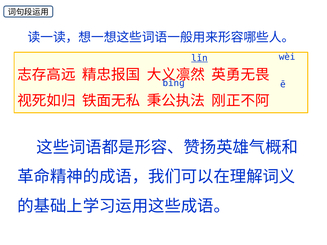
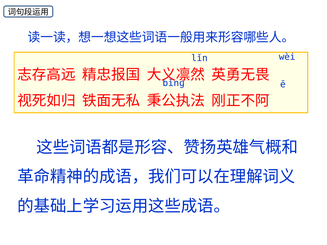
lǐn underline: present -> none
